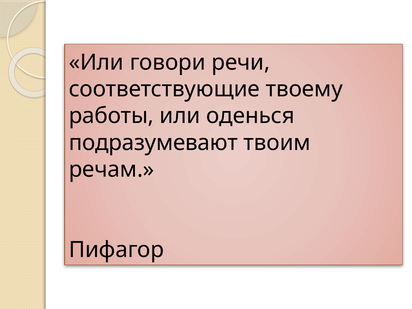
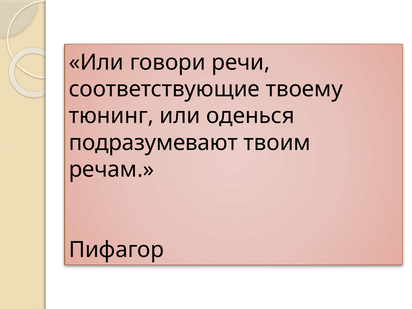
работы: работы -> тюнинг
